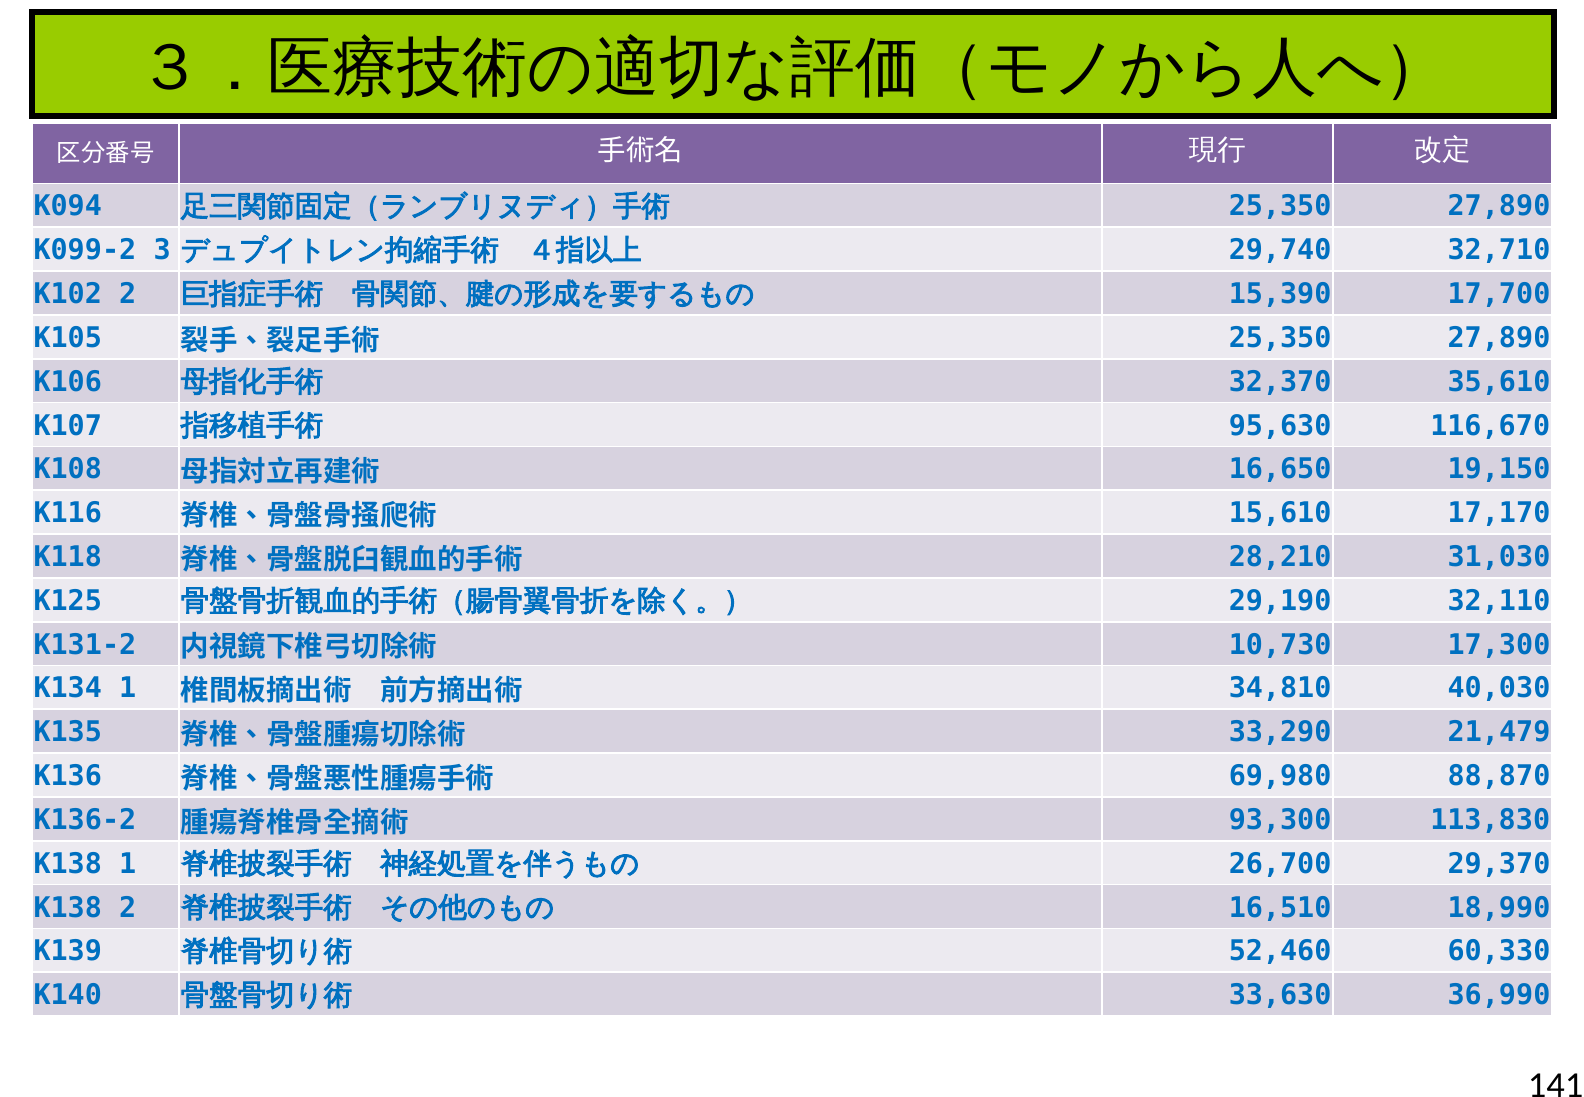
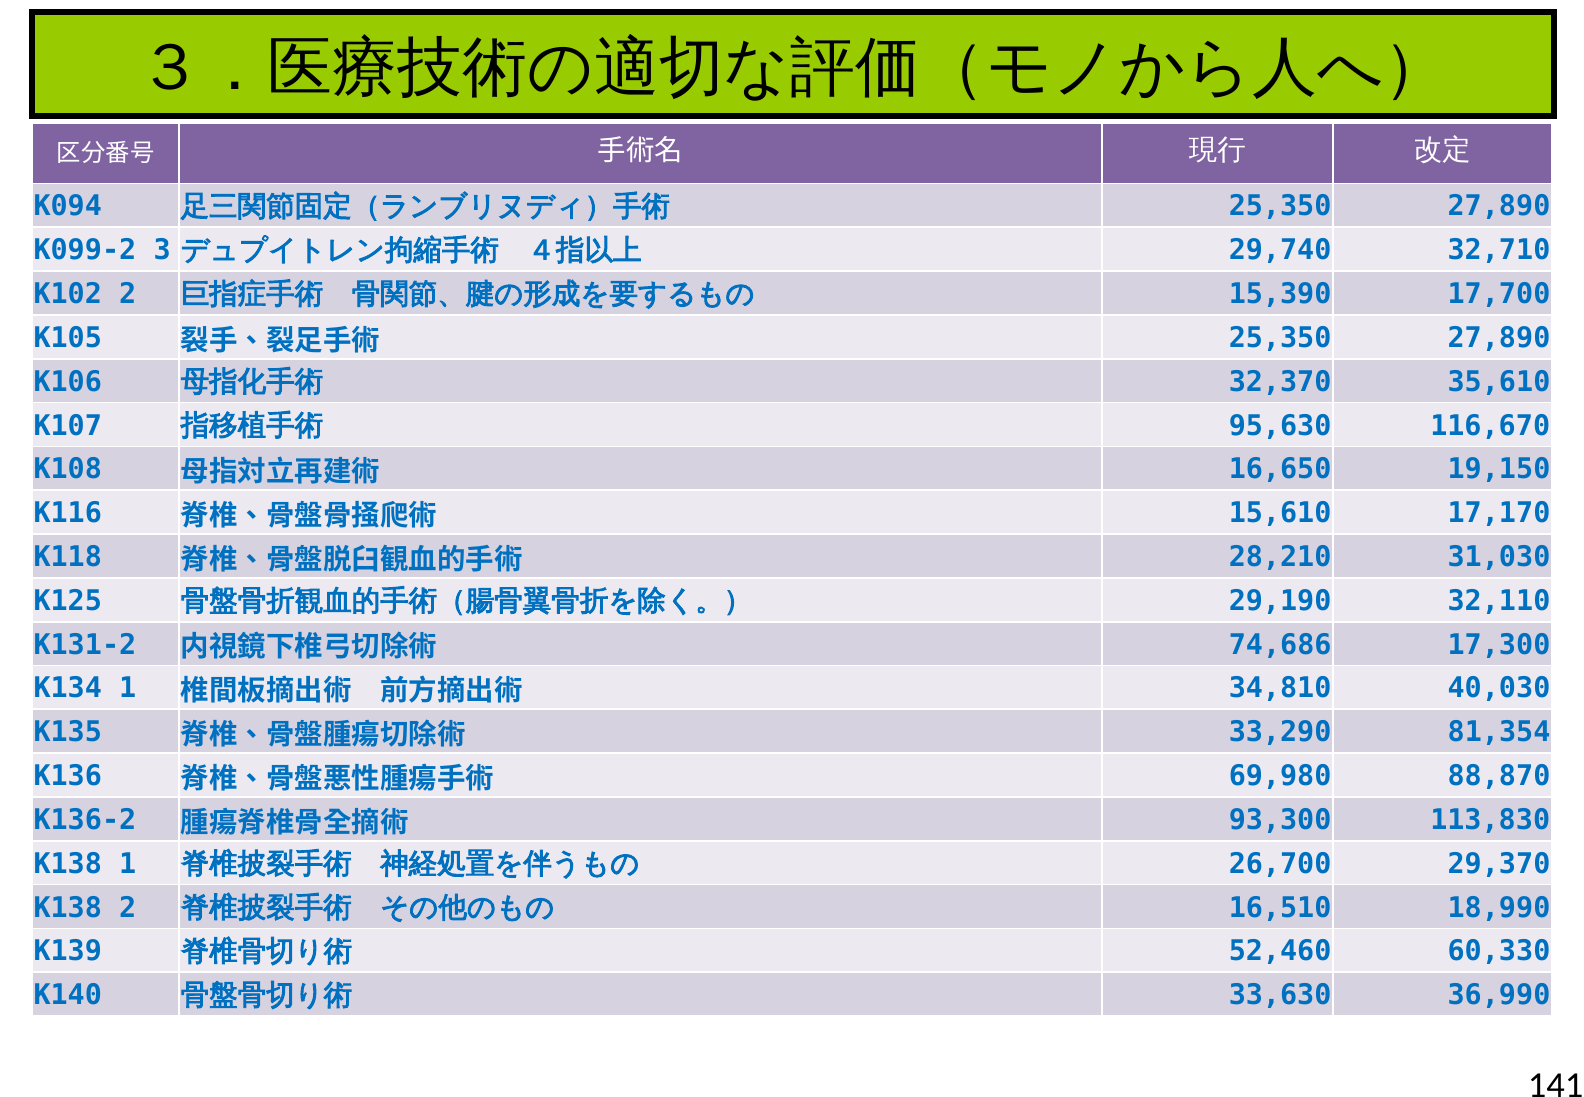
10,730: 10,730 -> 74,686
21,479: 21,479 -> 81,354
